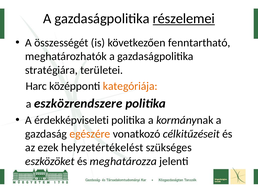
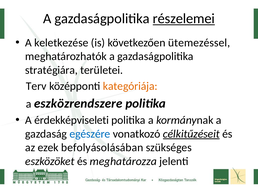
összességét: összességét -> keletkezése
fenntartható: fenntartható -> ütemezéssel
Harc: Harc -> Terv
egészére colour: orange -> blue
célkitűzéseit underline: none -> present
helyzetértékelést: helyzetértékelést -> befolyásolásában
